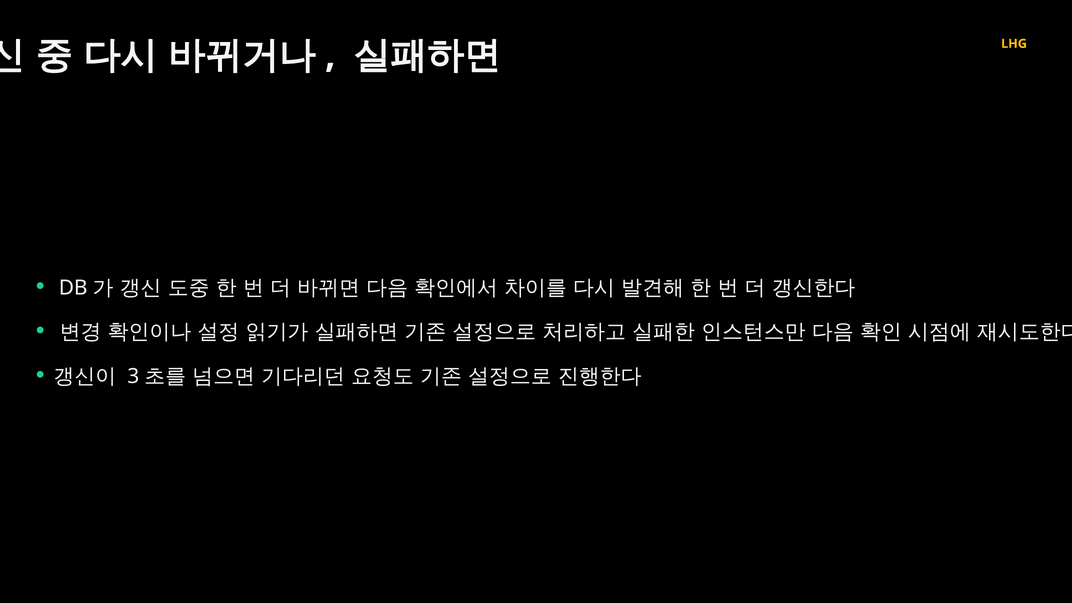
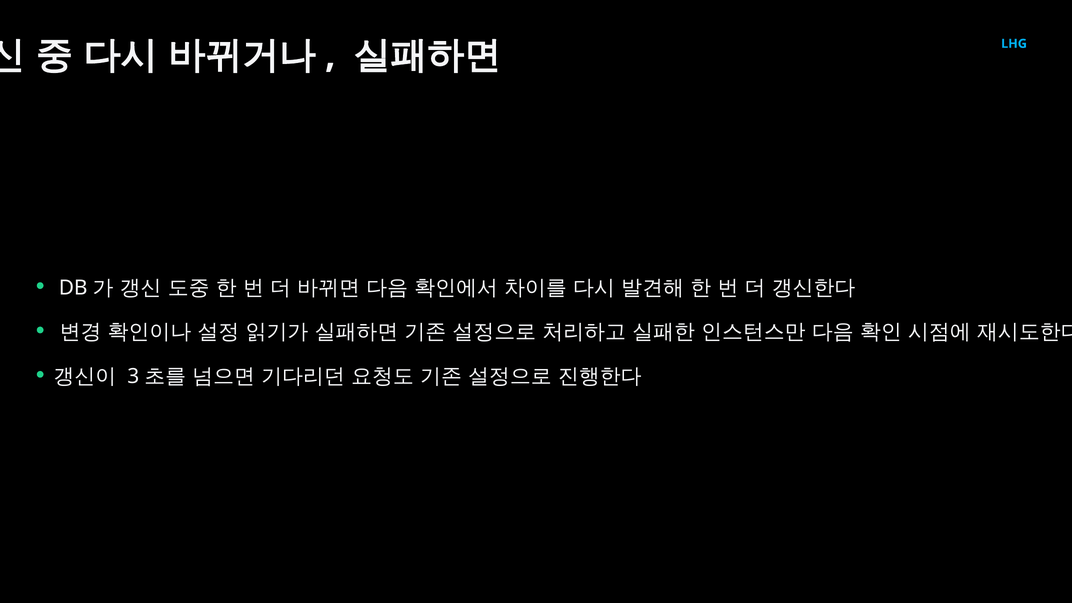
LHG colour: yellow -> light blue
